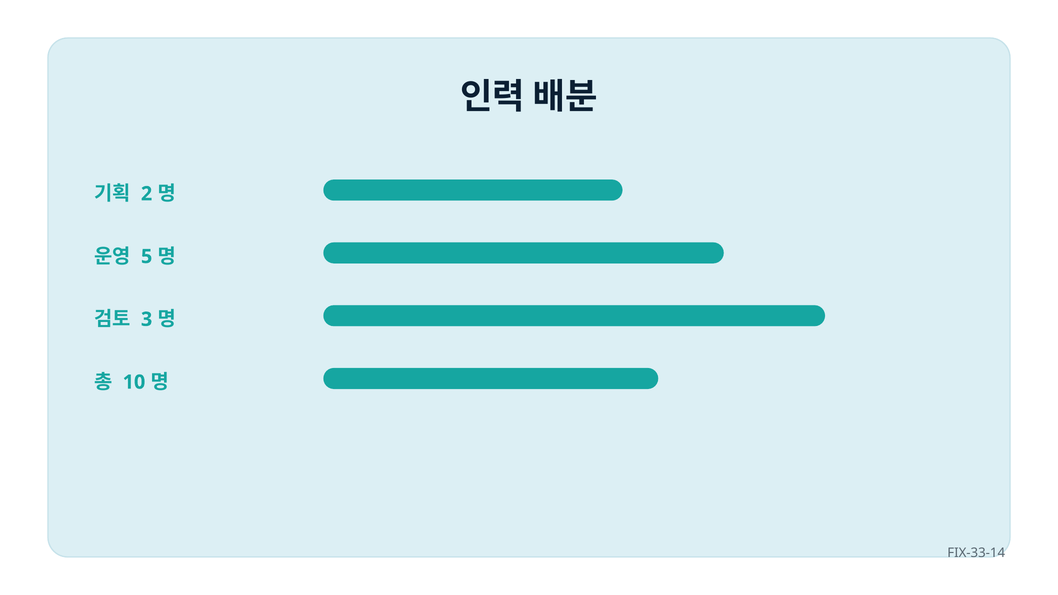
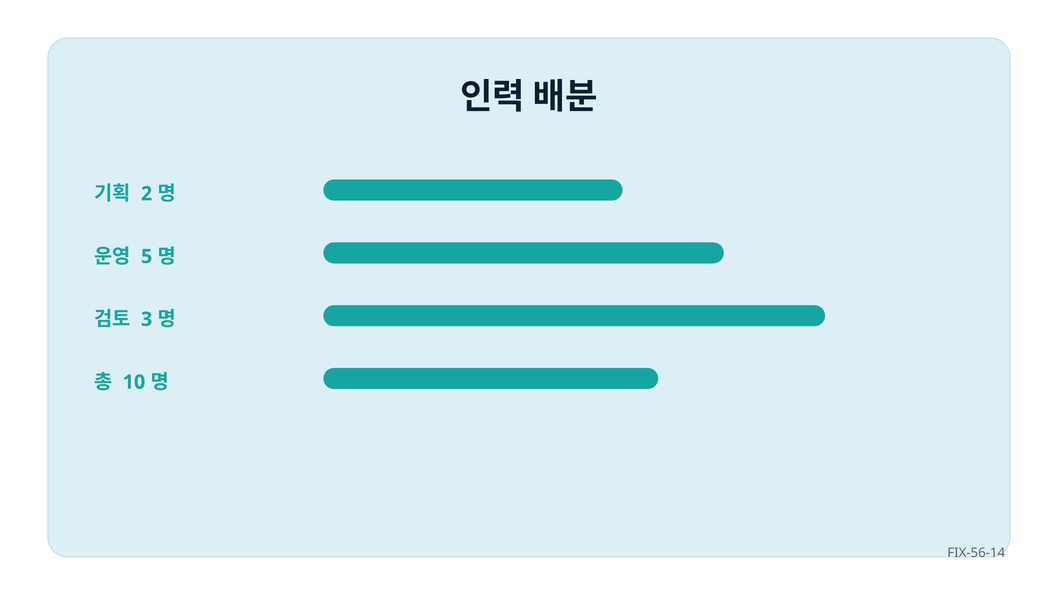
FIX-33-14: FIX-33-14 -> FIX-56-14
